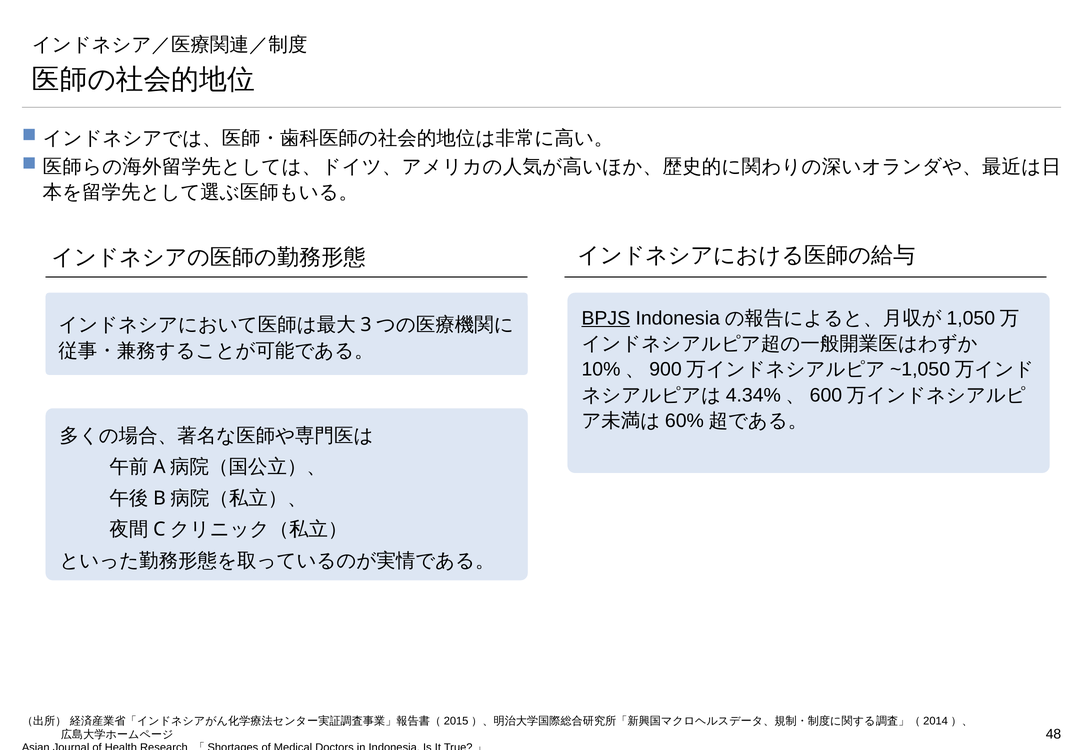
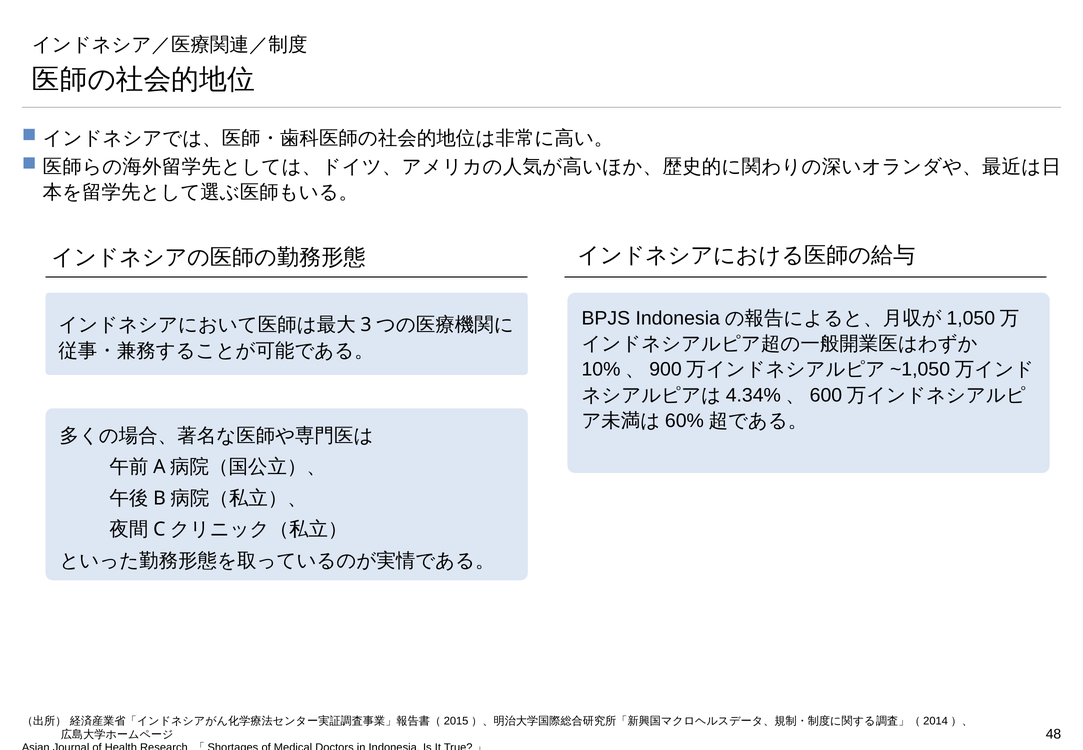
BPJS underline: present -> none
